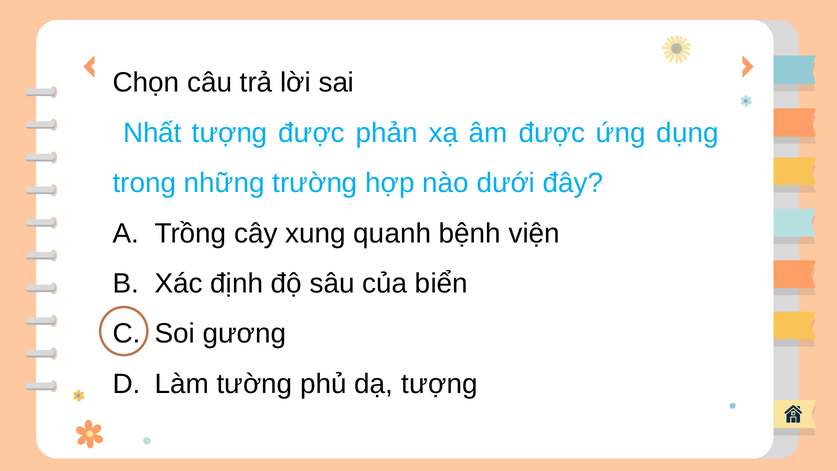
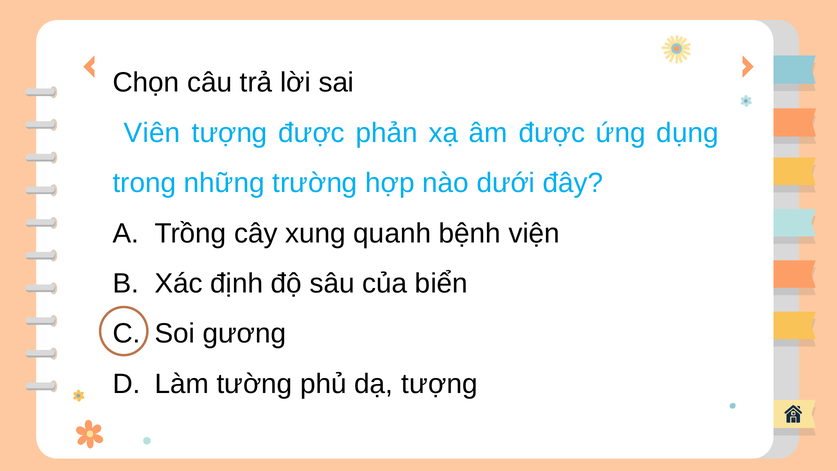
Nhất: Nhất -> Viên
